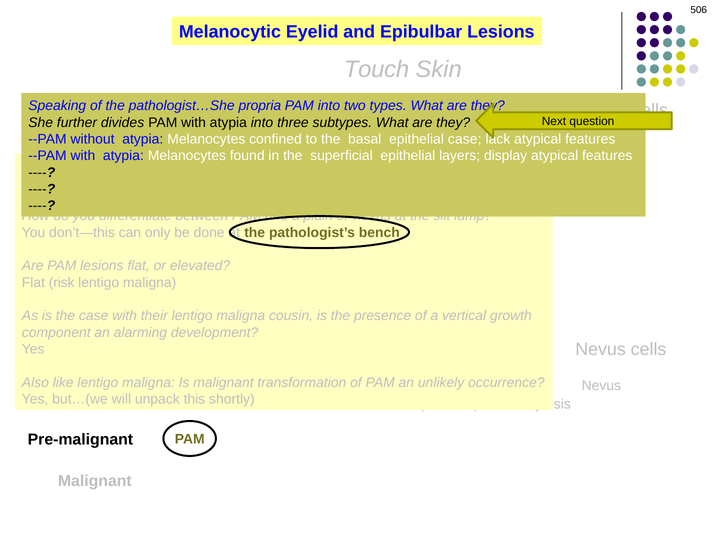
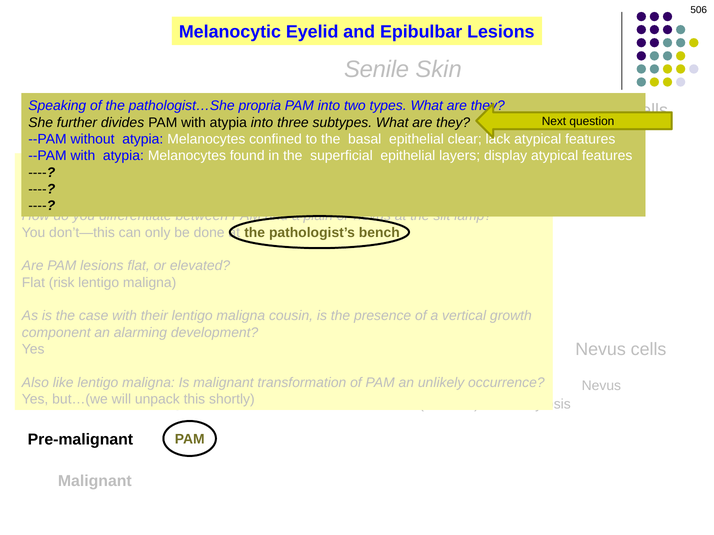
Touch: Touch -> Senile
case at (465, 139): case -> clear
